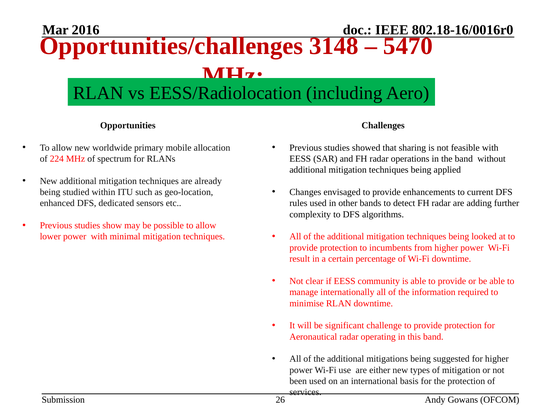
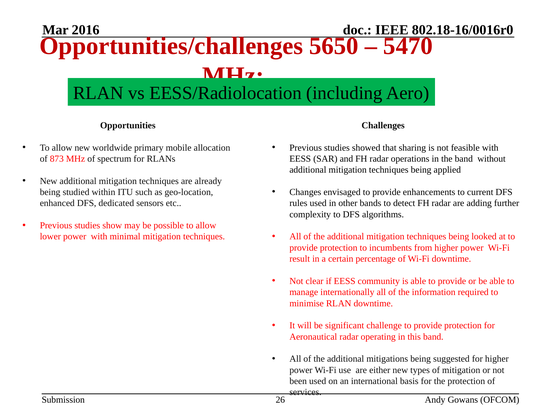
3148: 3148 -> 5650
224: 224 -> 873
